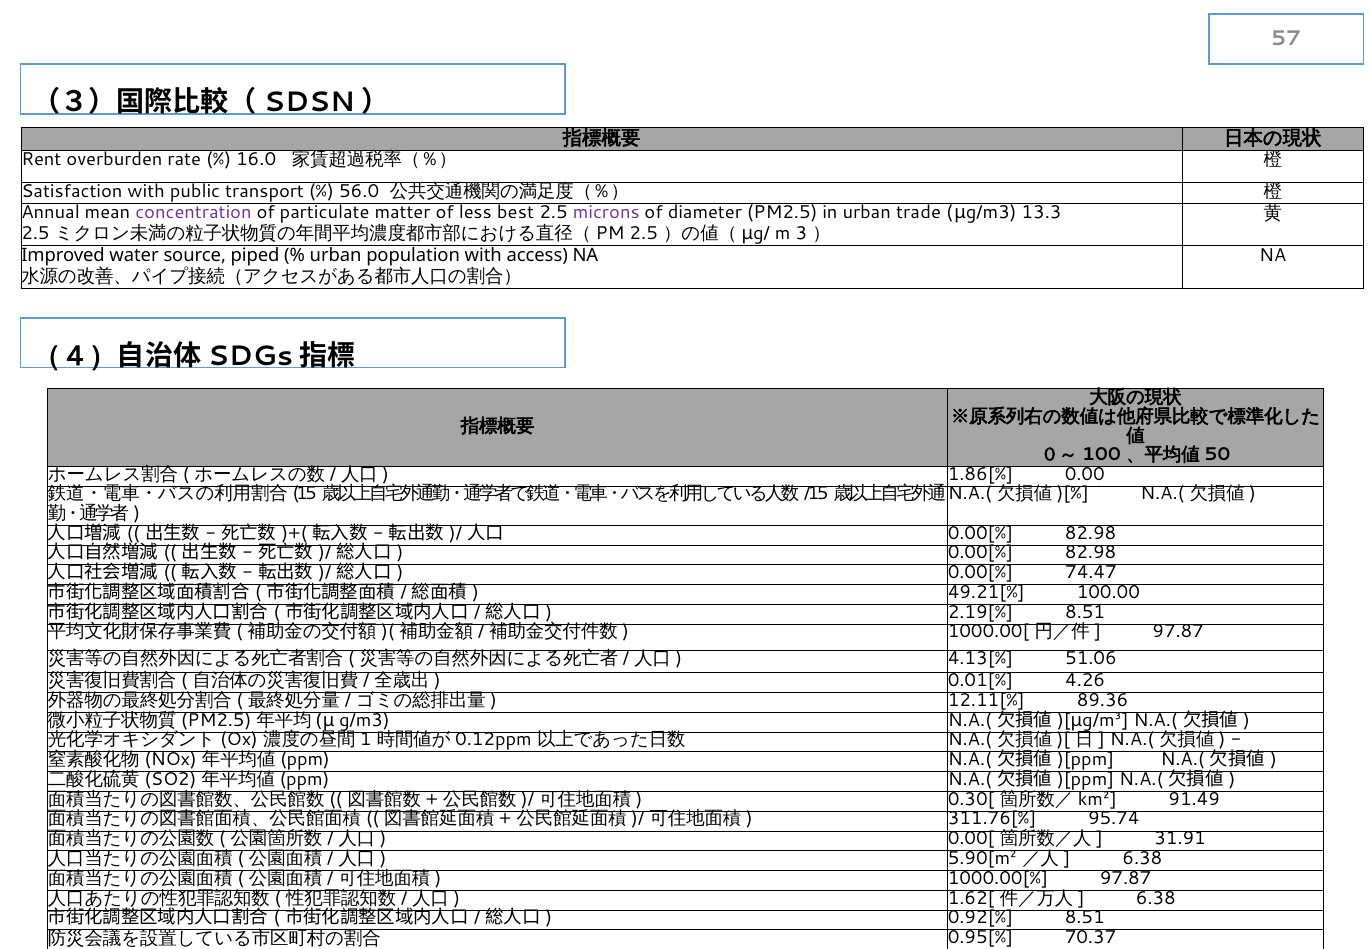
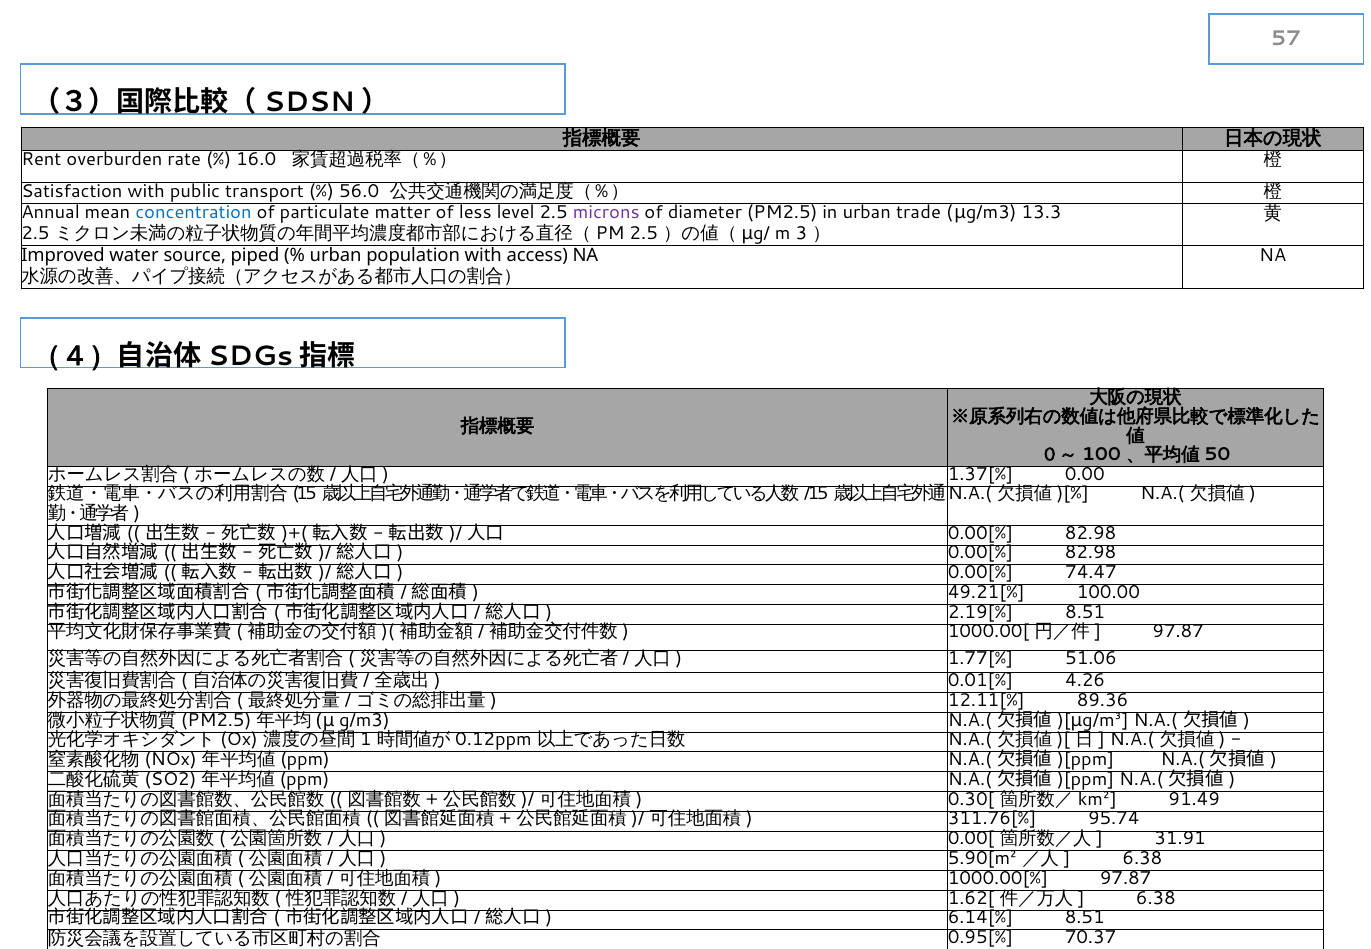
concentration colour: purple -> blue
best: best -> level
1.86[%: 1.86[% -> 1.37[%
4.13[%: 4.13[% -> 1.77[%
0.92[%: 0.92[% -> 6.14[%
